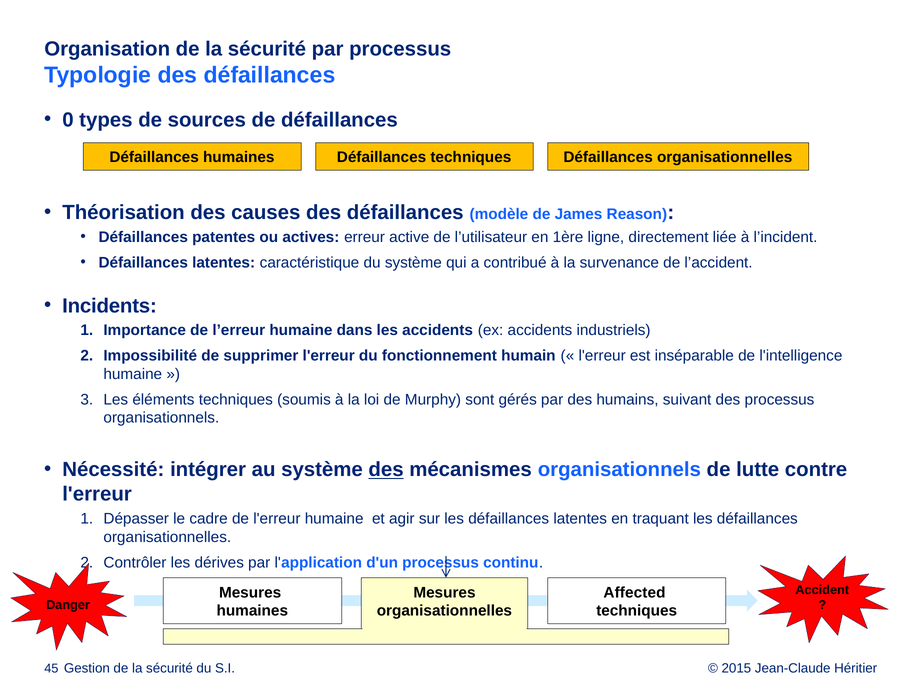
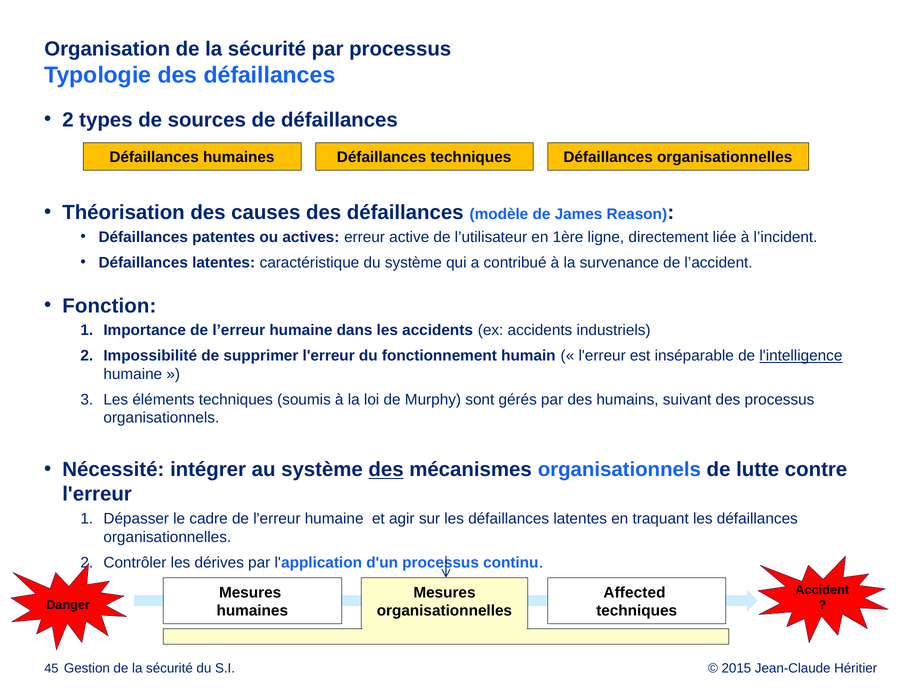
0 at (68, 120): 0 -> 2
Incidents: Incidents -> Fonction
l'intelligence underline: none -> present
